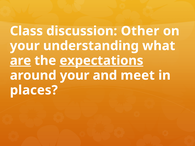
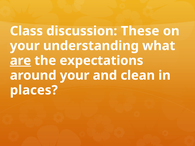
Other: Other -> These
expectations underline: present -> none
meet: meet -> clean
